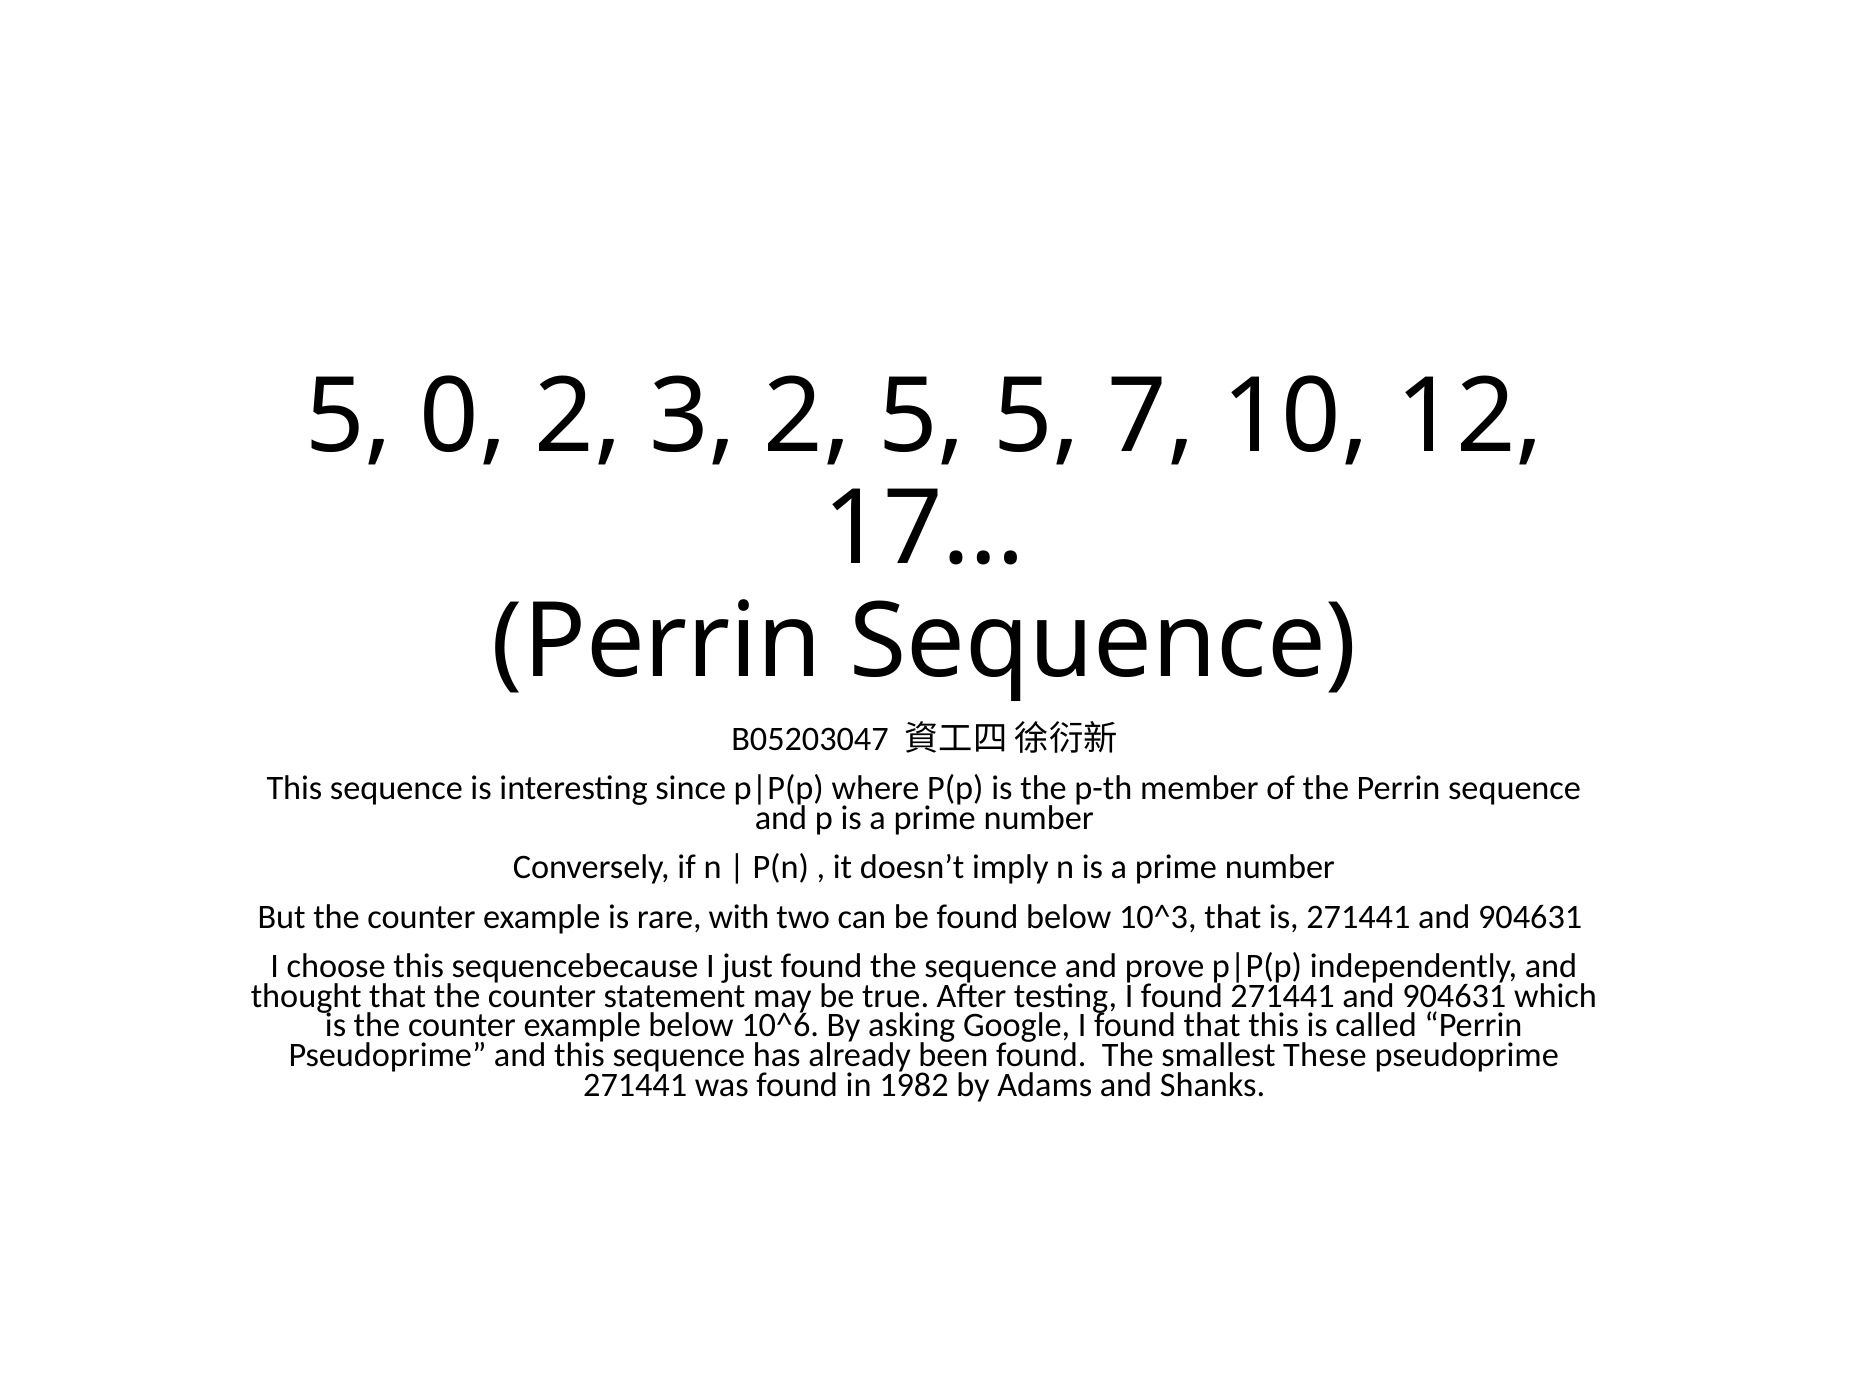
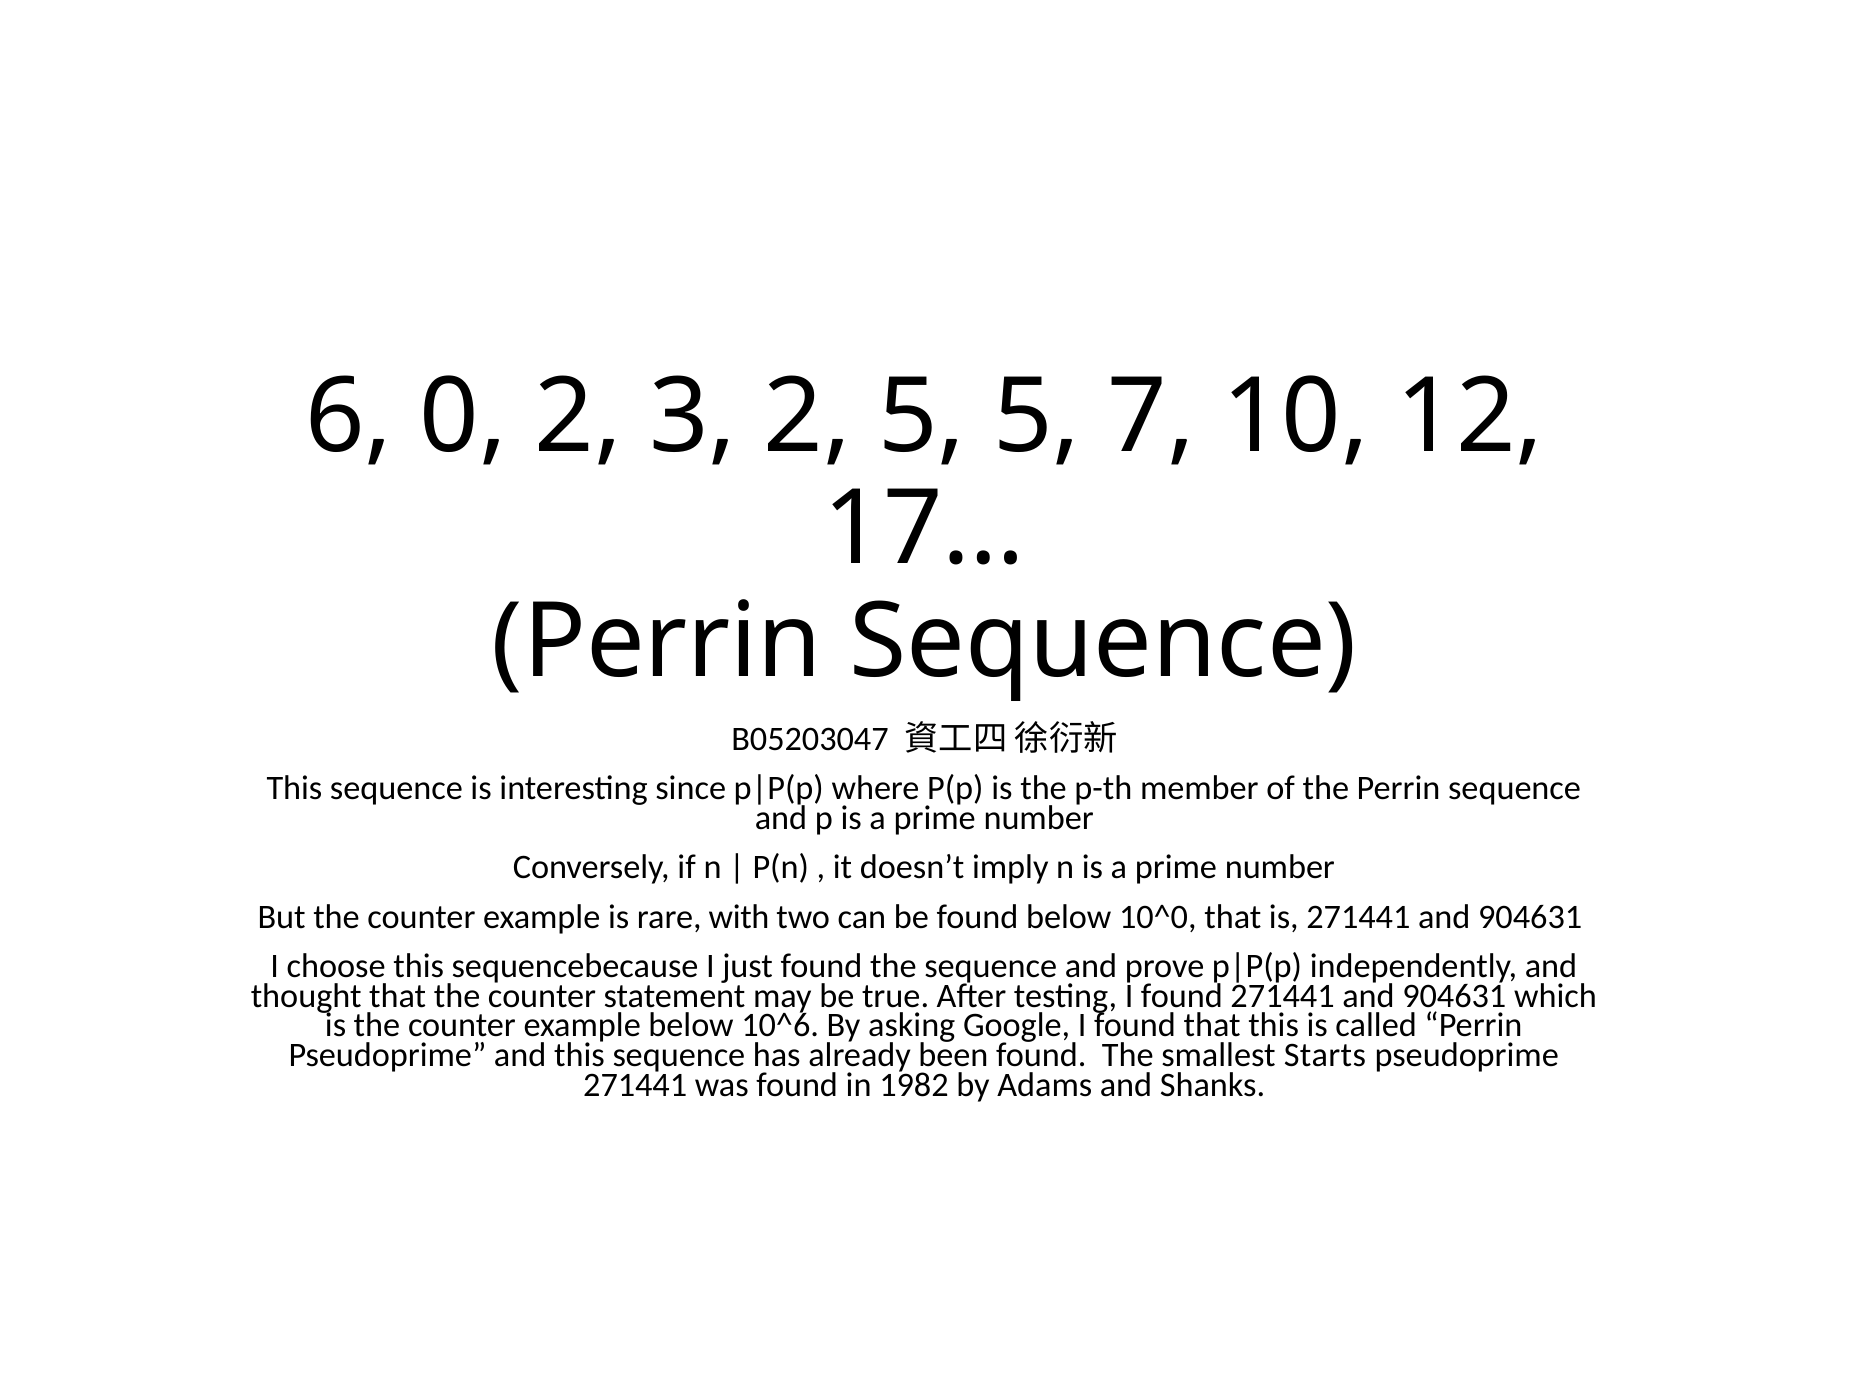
5 at (349, 417): 5 -> 6
10^3: 10^3 -> 10^0
These: These -> Starts
